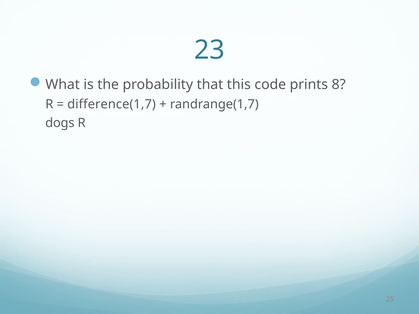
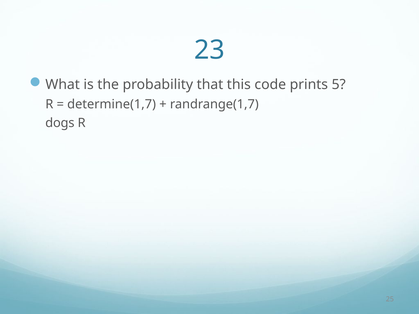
8: 8 -> 5
difference(1,7: difference(1,7 -> determine(1,7
